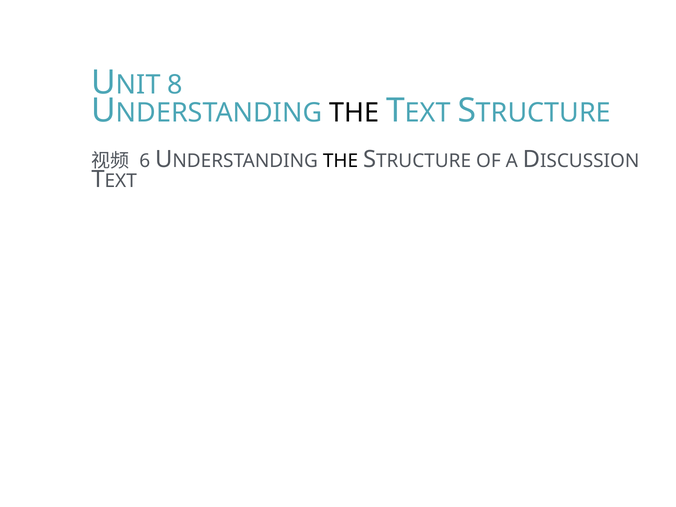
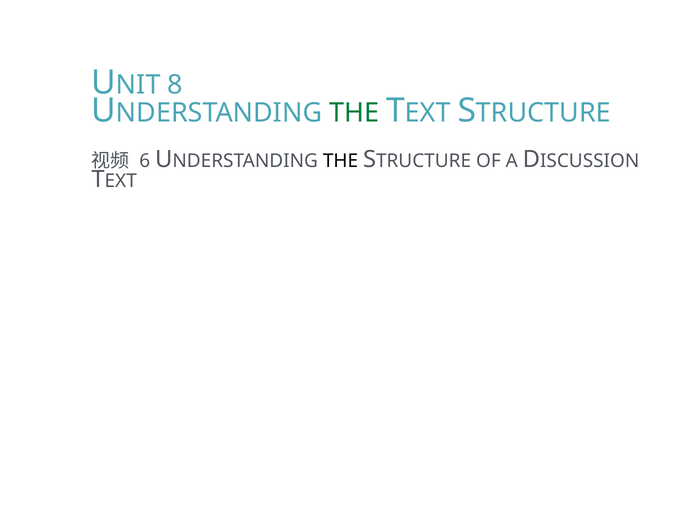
THE at (354, 113) colour: black -> green
